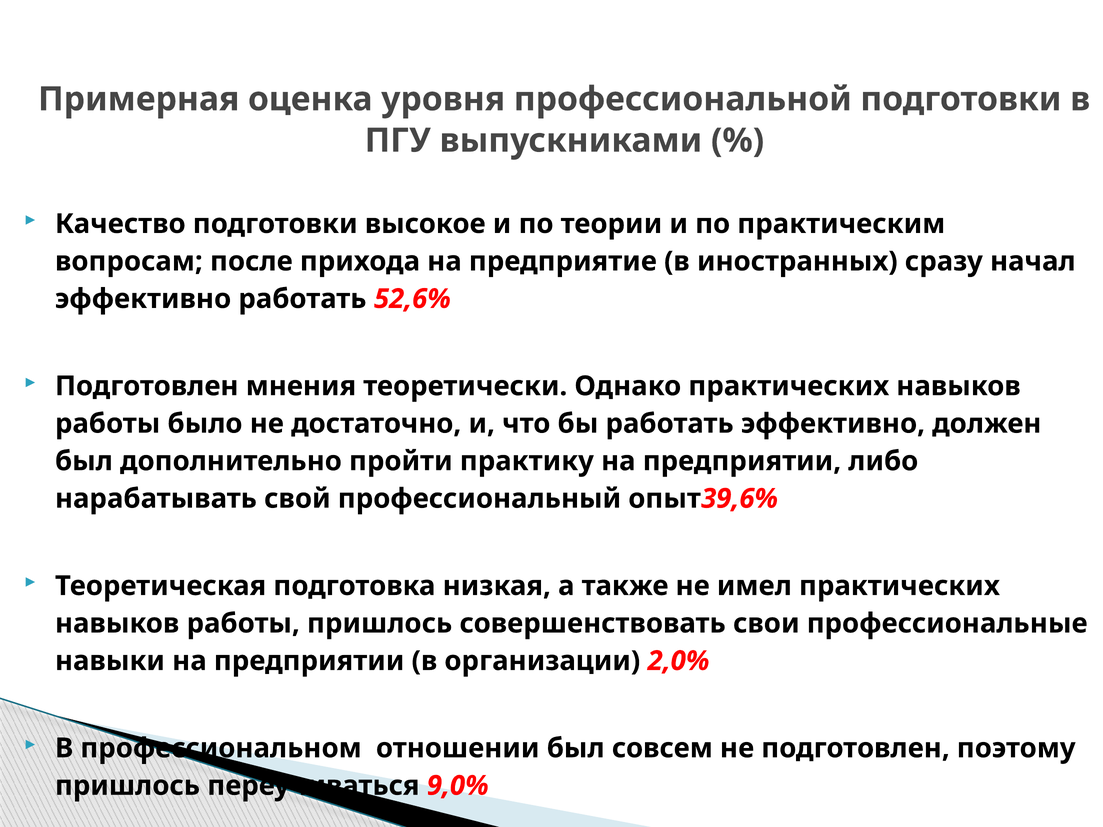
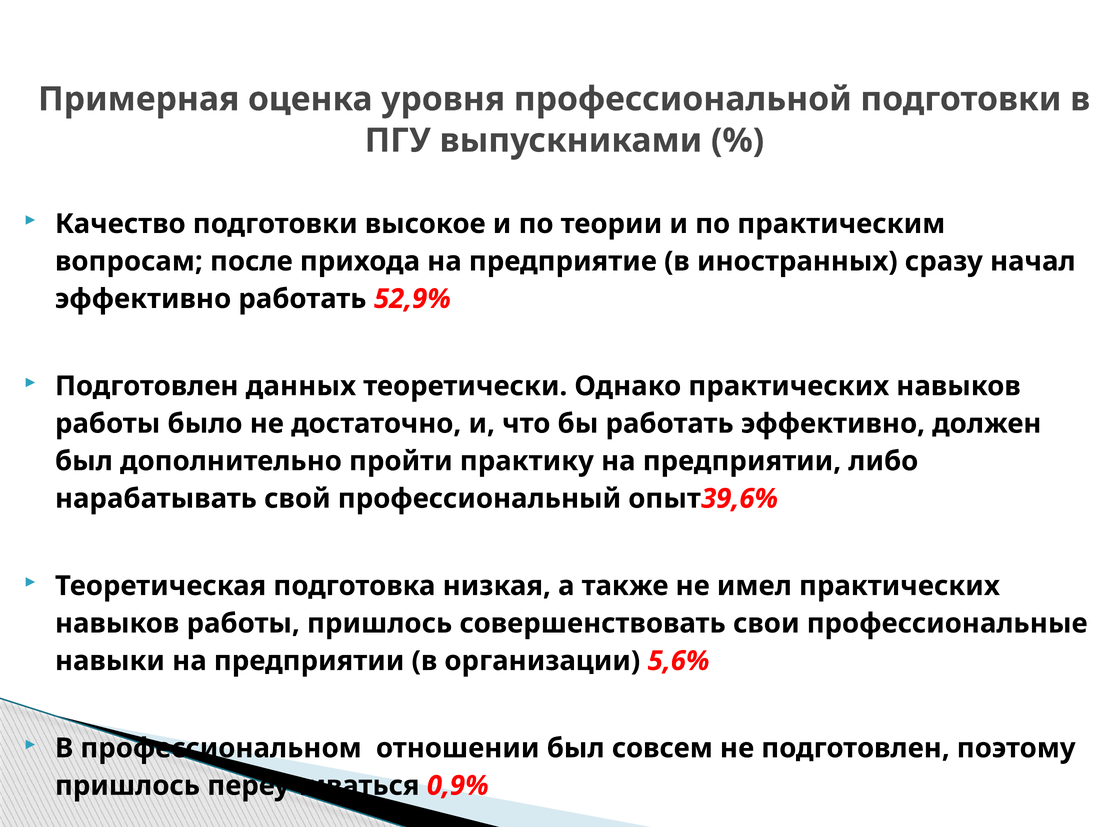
52,6%: 52,6% -> 52,9%
мнения: мнения -> данных
2,0%: 2,0% -> 5,6%
9,0%: 9,0% -> 0,9%
